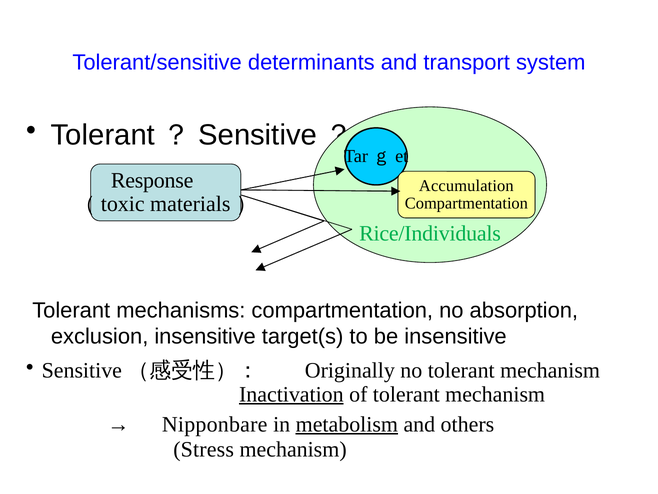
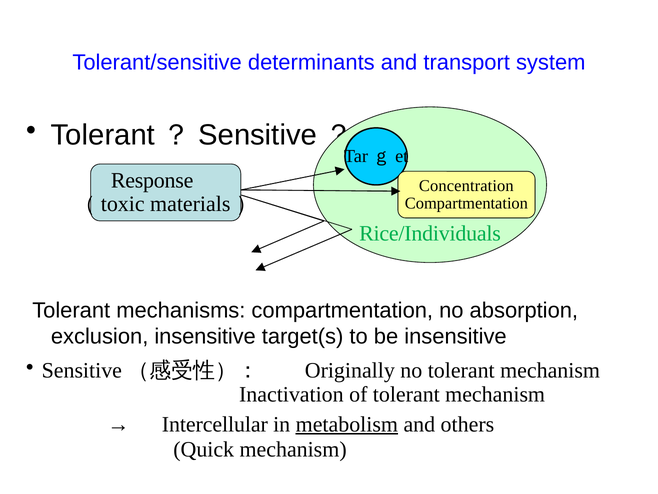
Accumulation: Accumulation -> Concentration
Inactivation underline: present -> none
Nipponbare: Nipponbare -> Intercellular
Stress: Stress -> Quick
